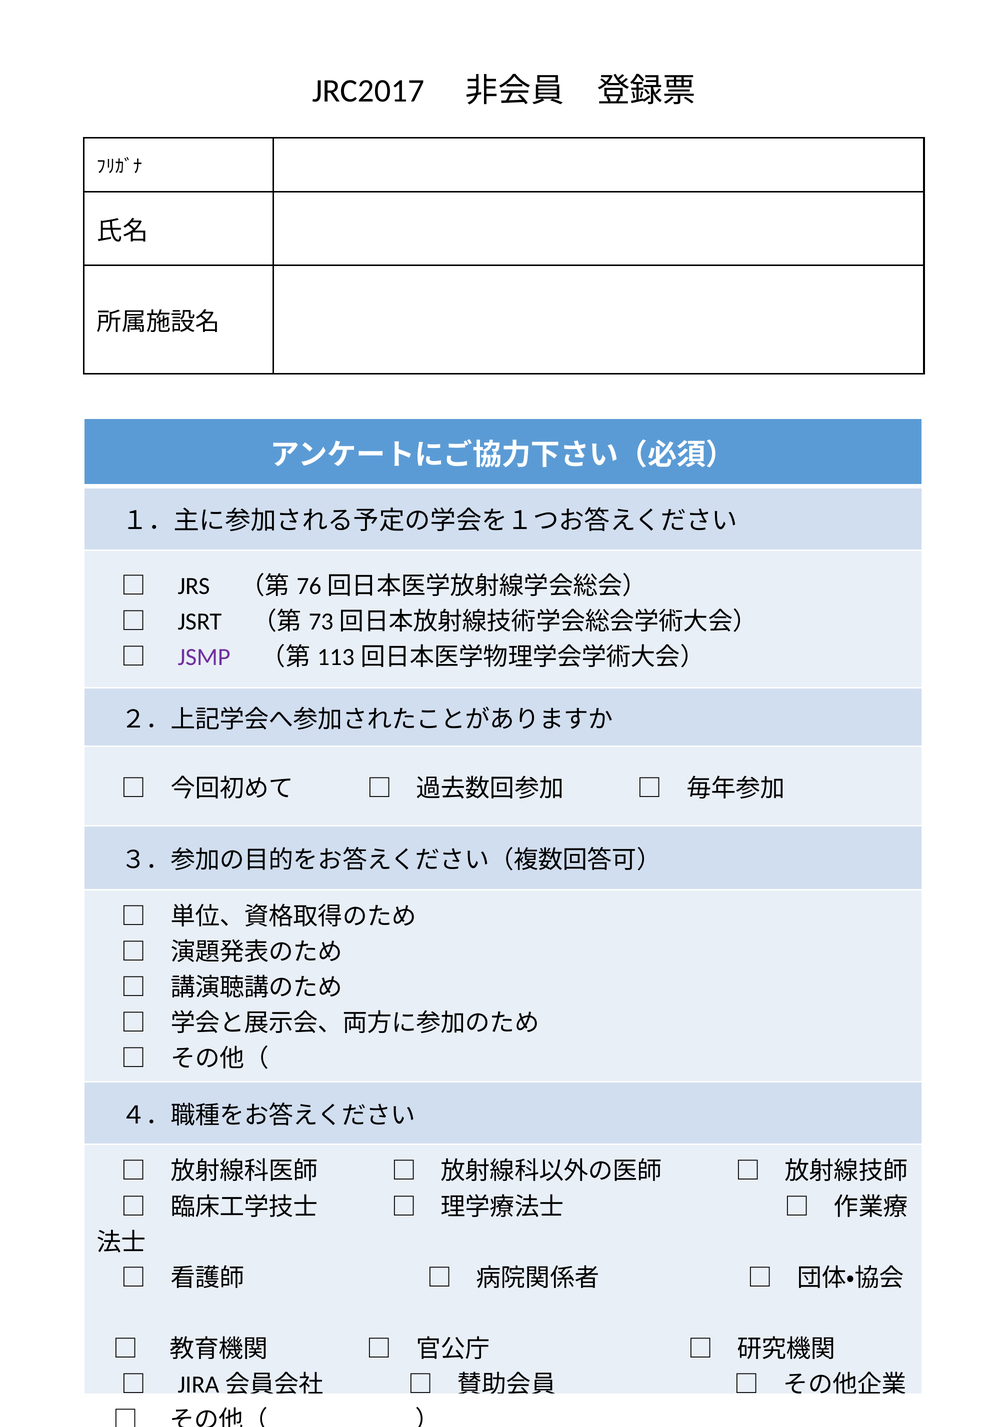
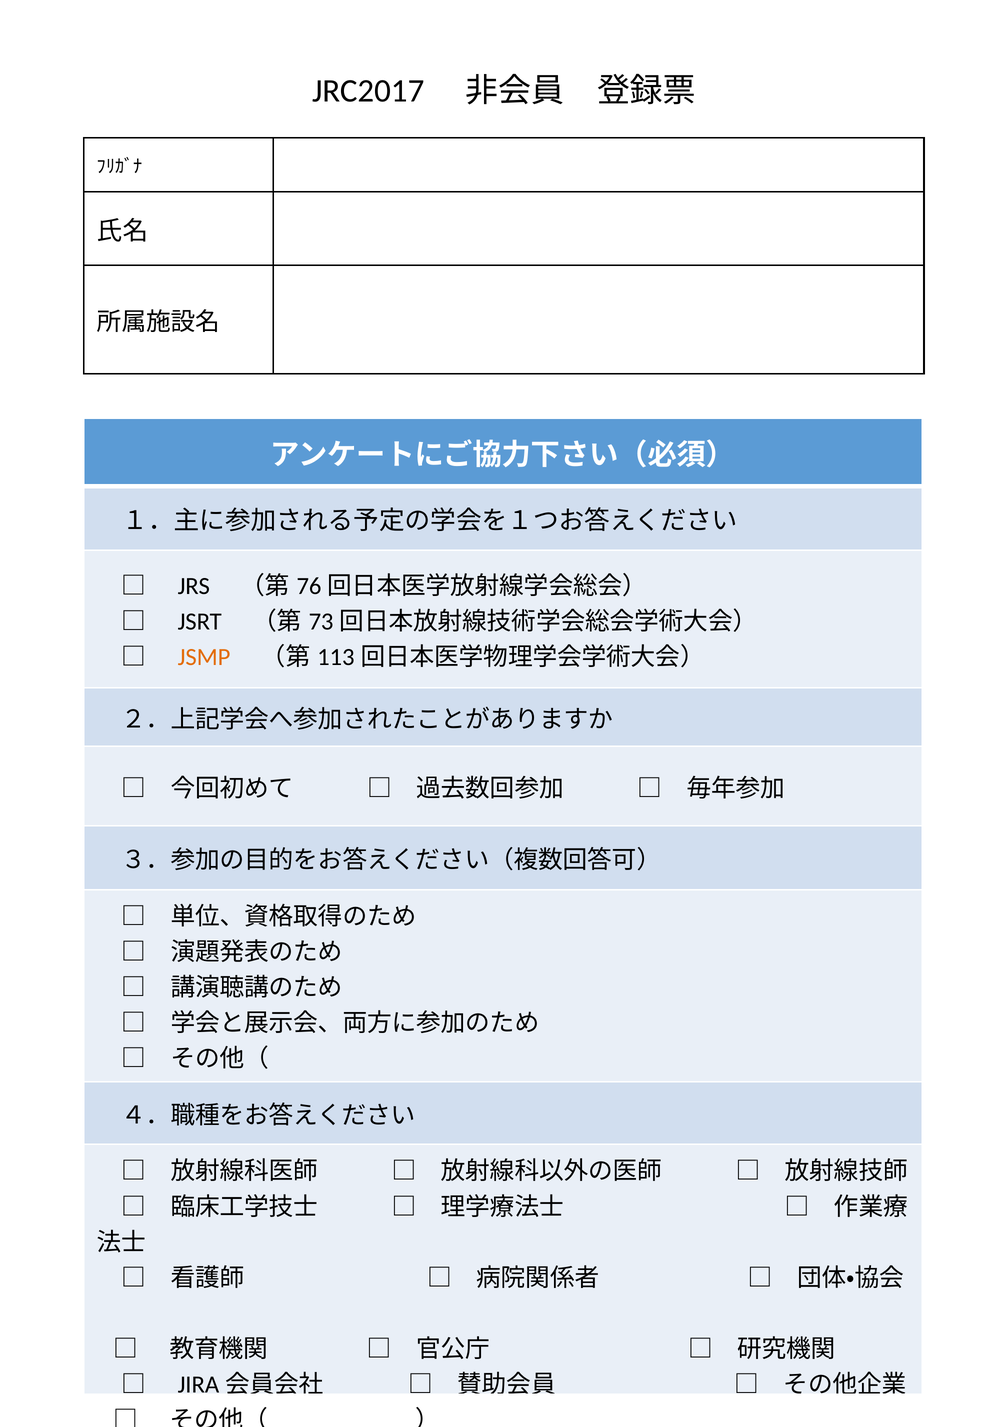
JSMP colour: purple -> orange
